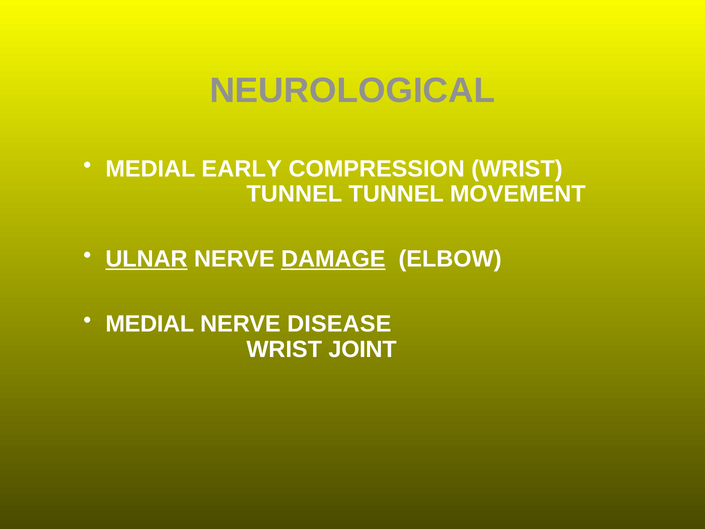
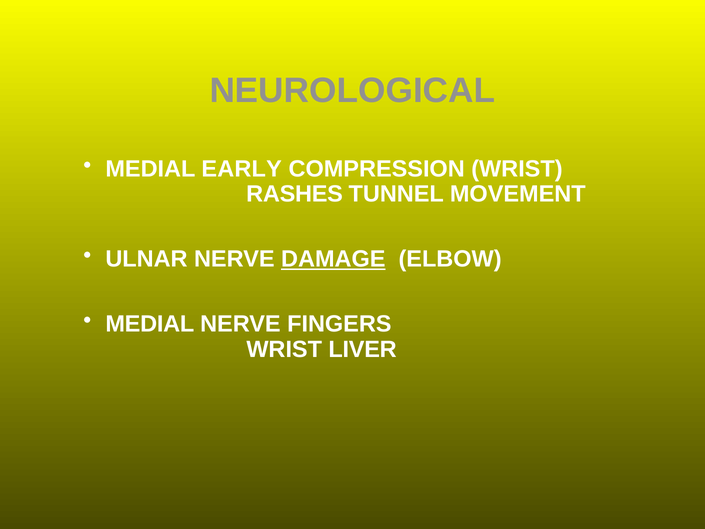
TUNNEL at (294, 194): TUNNEL -> RASHES
ULNAR underline: present -> none
DISEASE: DISEASE -> FINGERS
JOINT: JOINT -> LIVER
